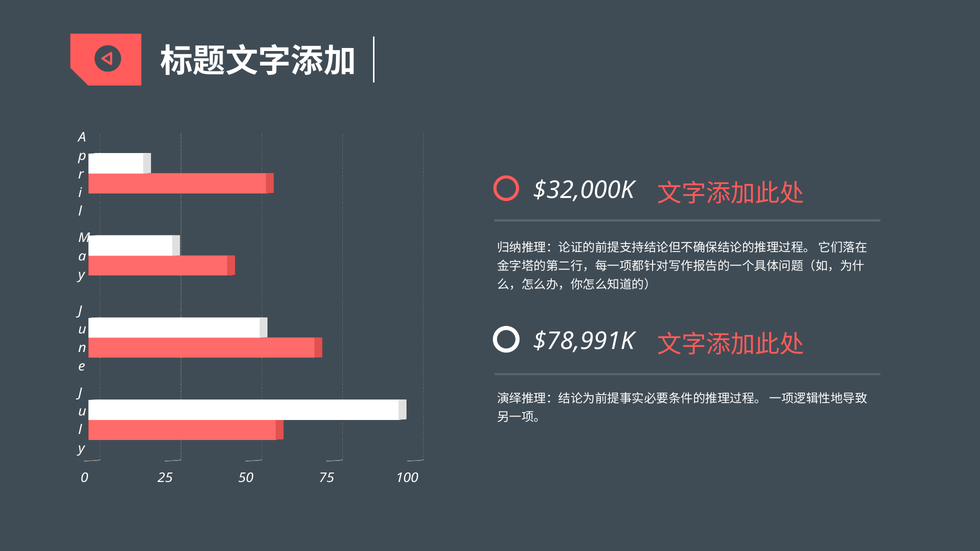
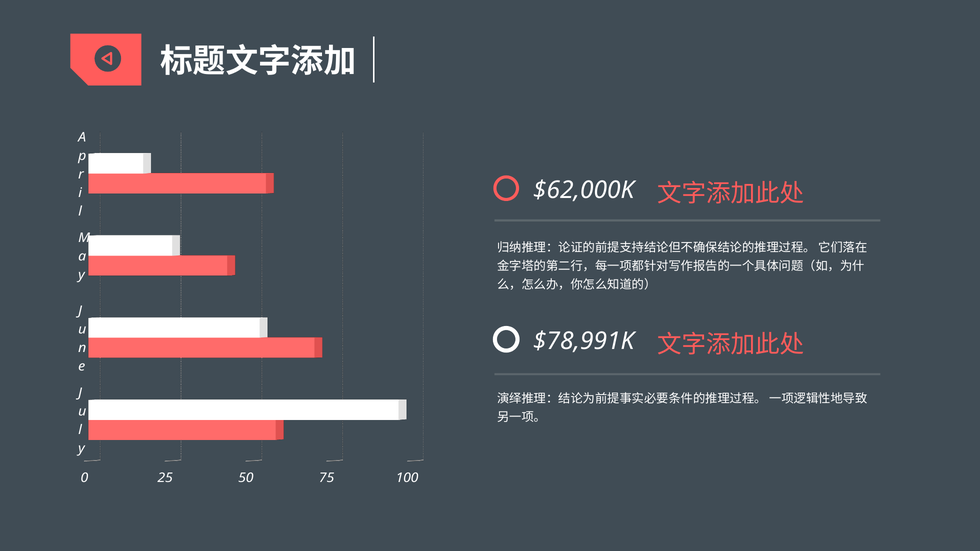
$32,000K: $32,000K -> $62,000K
